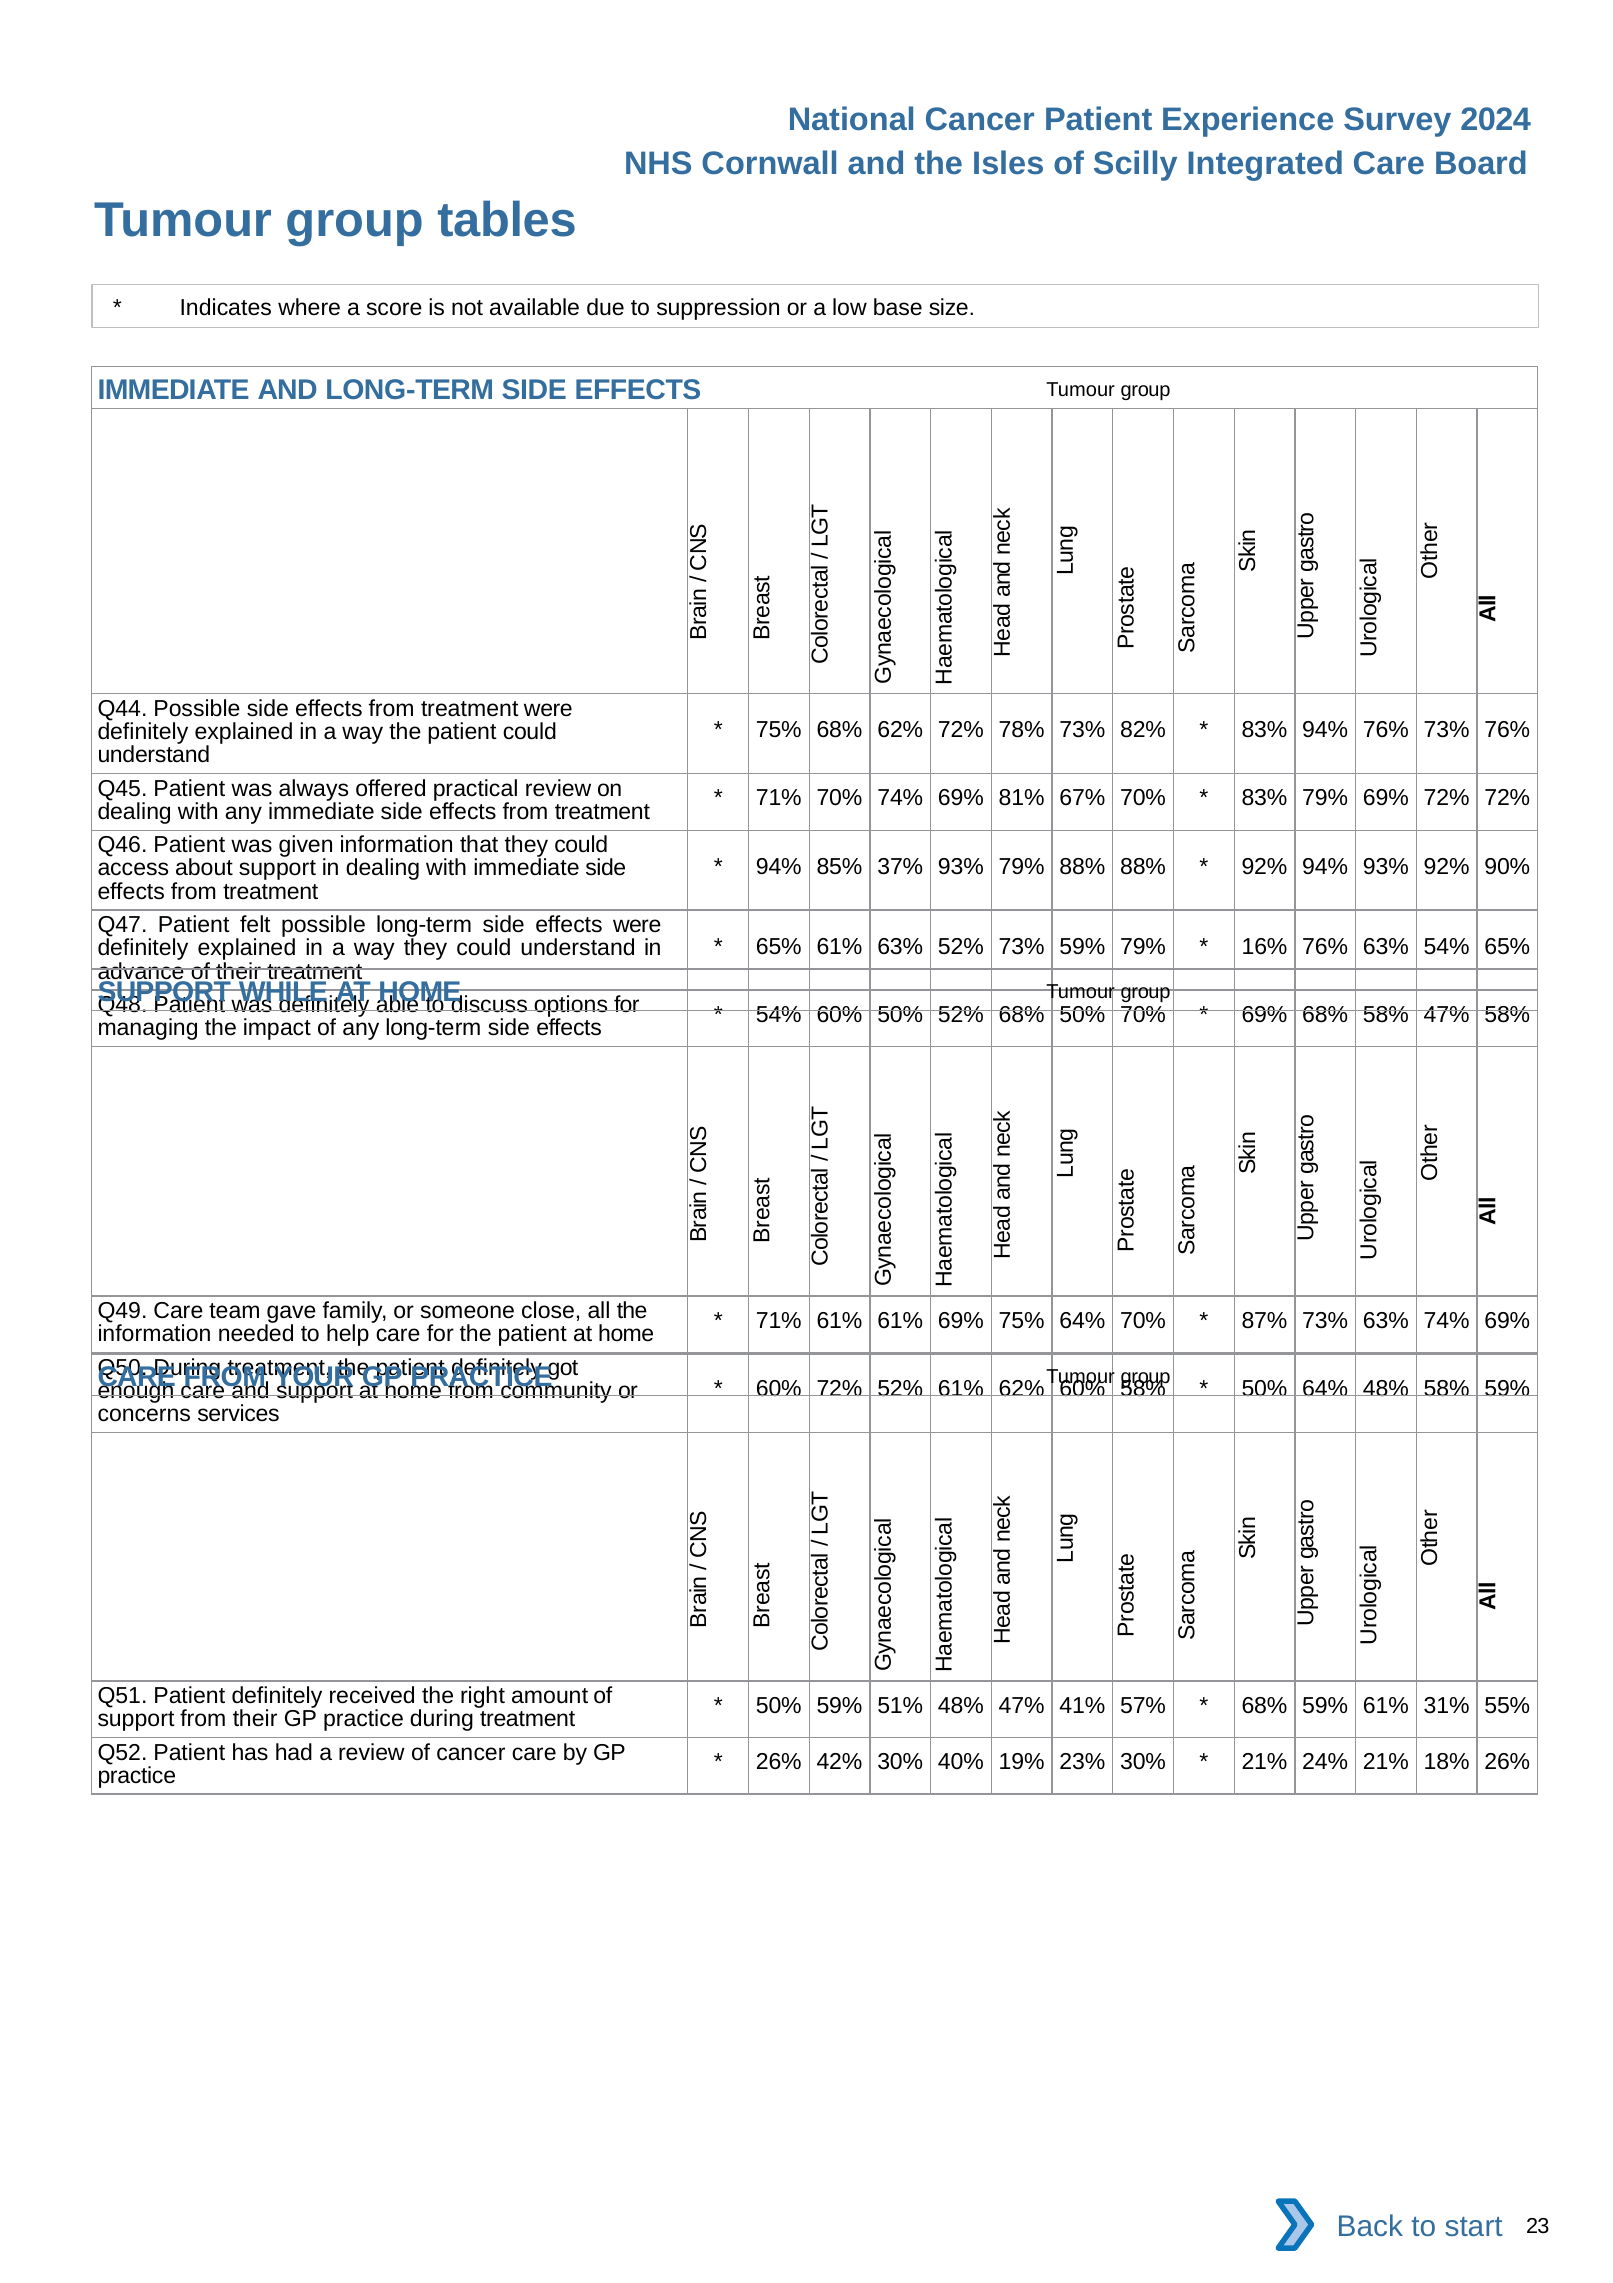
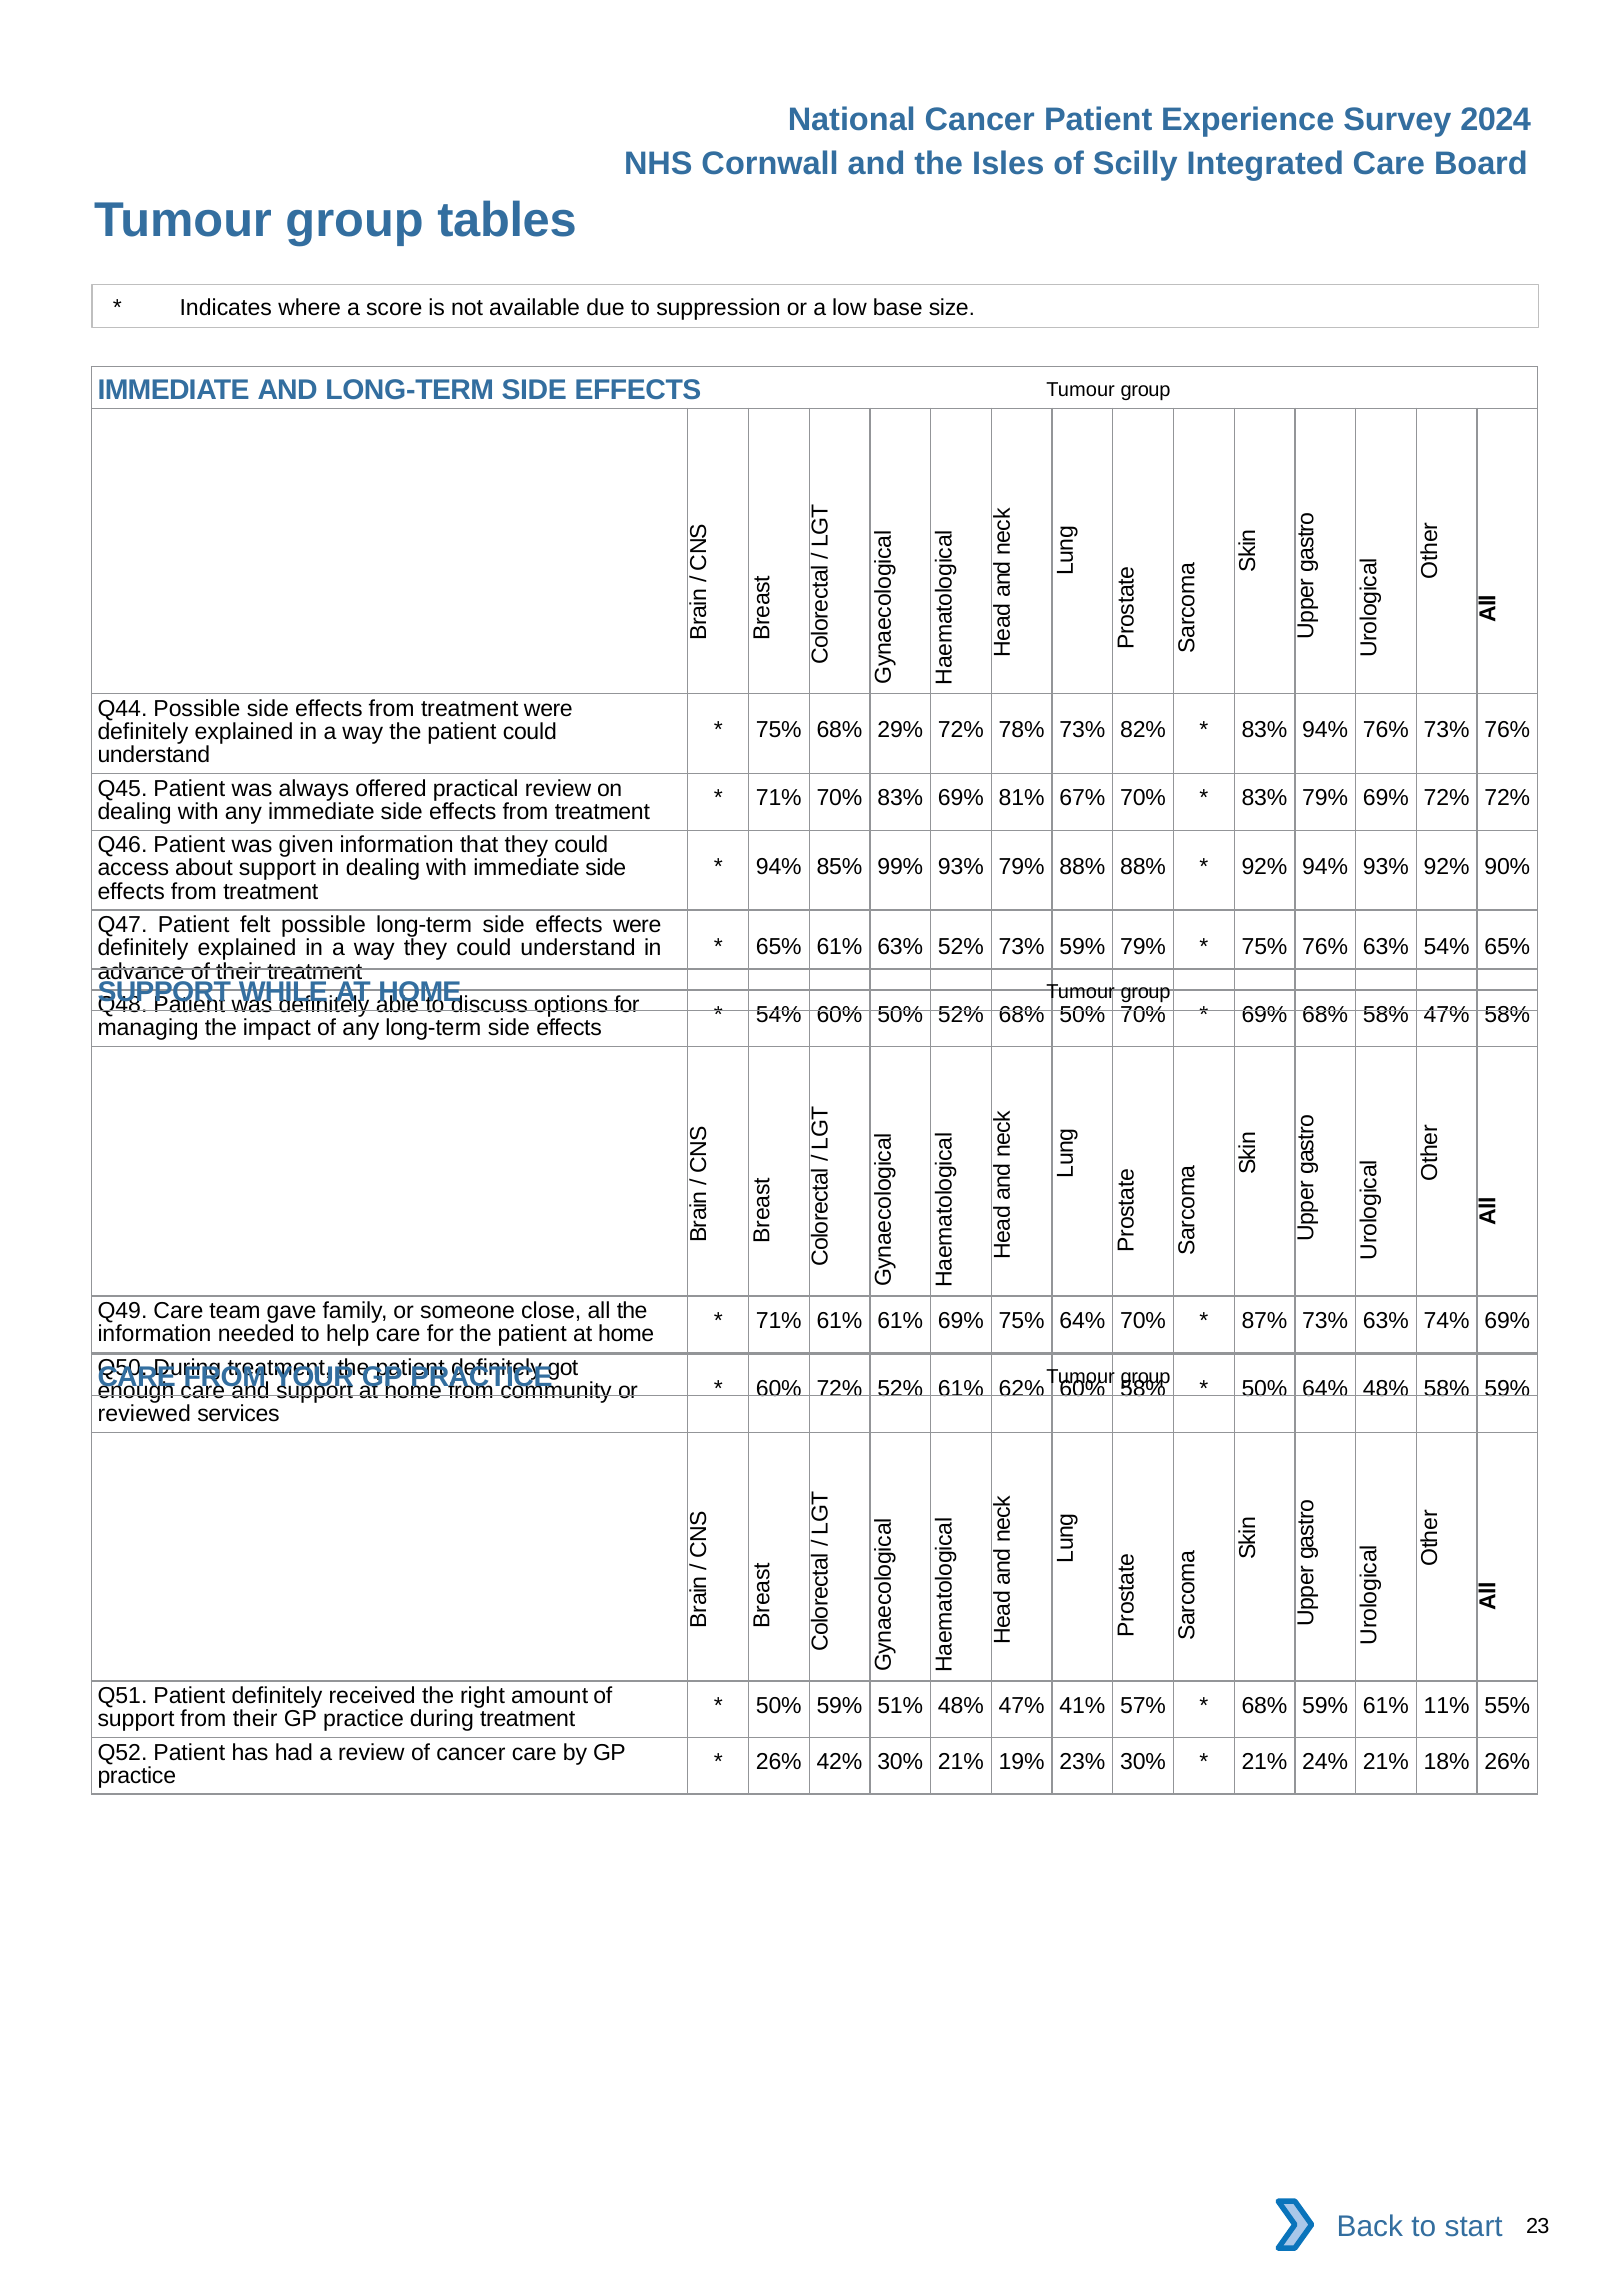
68% 62%: 62% -> 29%
70% 74%: 74% -> 83%
37%: 37% -> 99%
16% at (1264, 946): 16% -> 75%
concerns: concerns -> reviewed
31%: 31% -> 11%
30% 40%: 40% -> 21%
